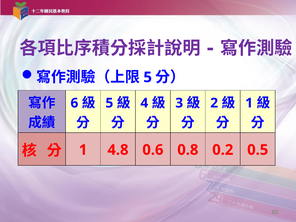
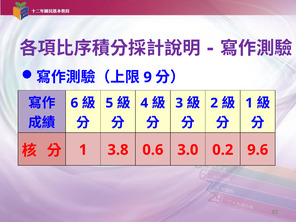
5 at (148, 77): 5 -> 9
4.8: 4.8 -> 3.8
0.8: 0.8 -> 3.0
0.5: 0.5 -> 9.6
